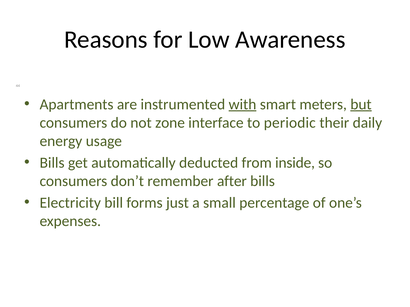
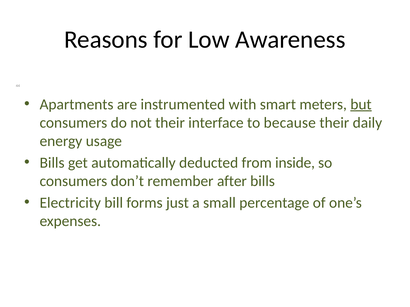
with underline: present -> none
not zone: zone -> their
periodic: periodic -> because
